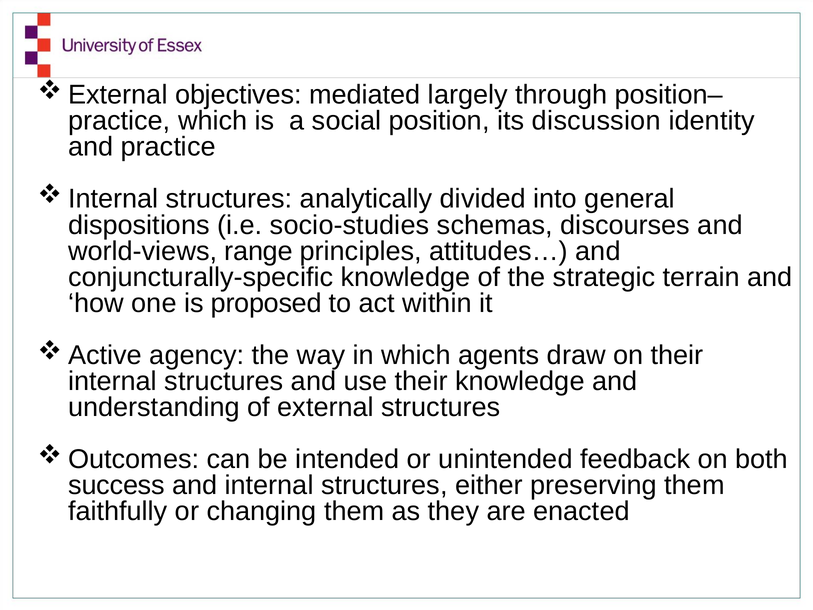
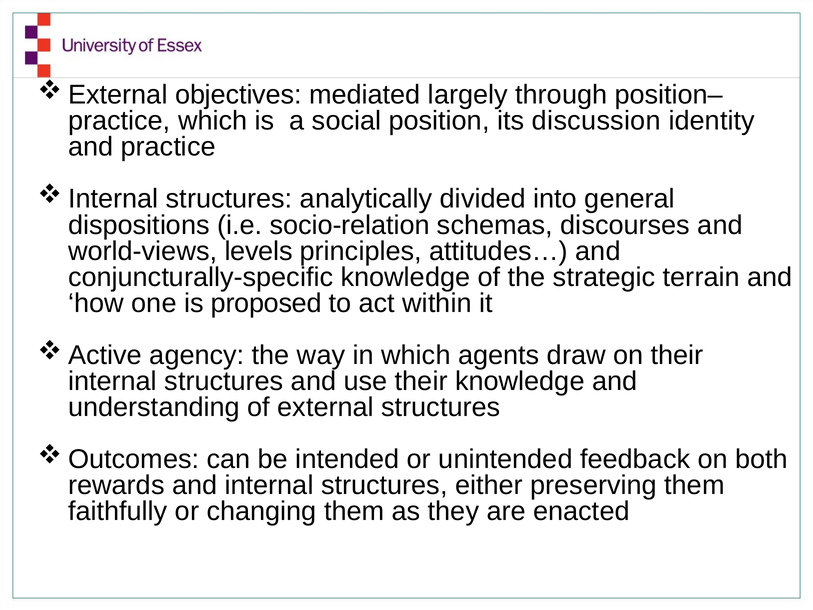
socio-studies: socio-studies -> socio-relation
range: range -> levels
success: success -> rewards
